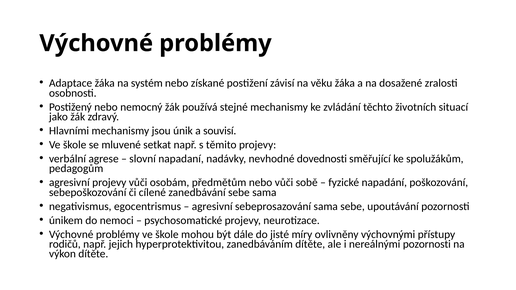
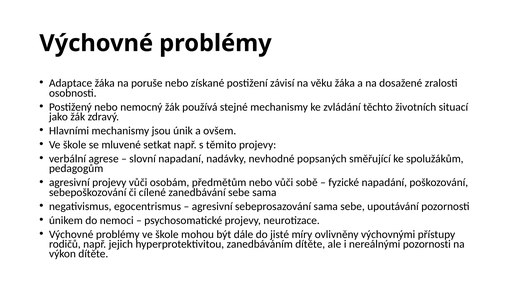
systém: systém -> poruše
souvisí: souvisí -> ovšem
dovednosti: dovednosti -> popsaných
